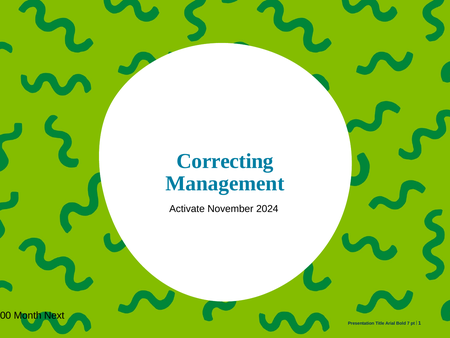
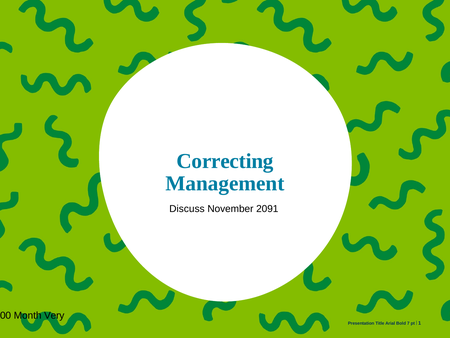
Activate: Activate -> Discuss
2024: 2024 -> 2091
Next: Next -> Very
